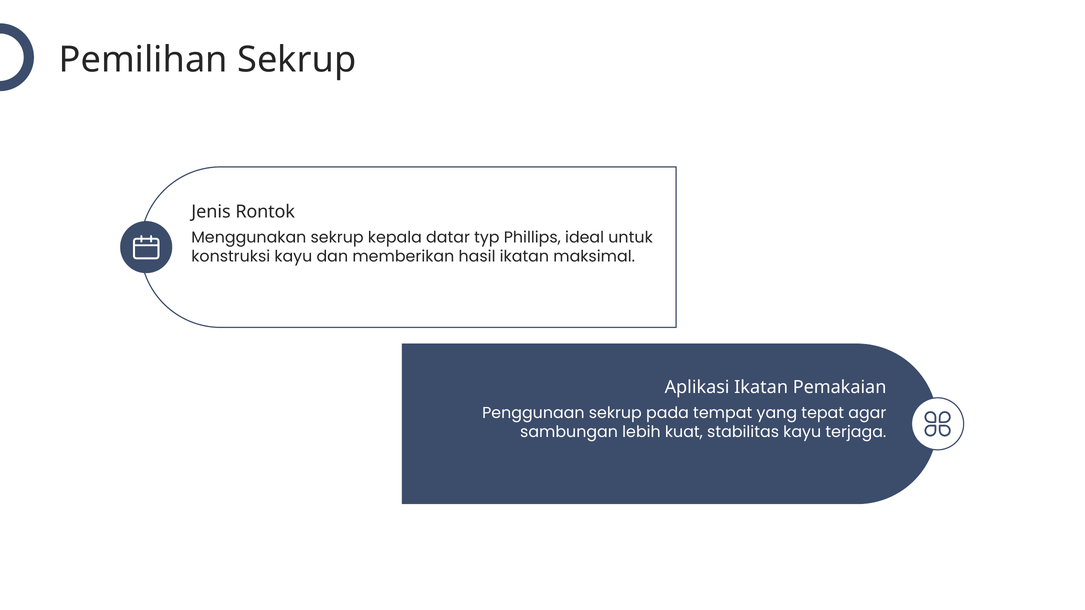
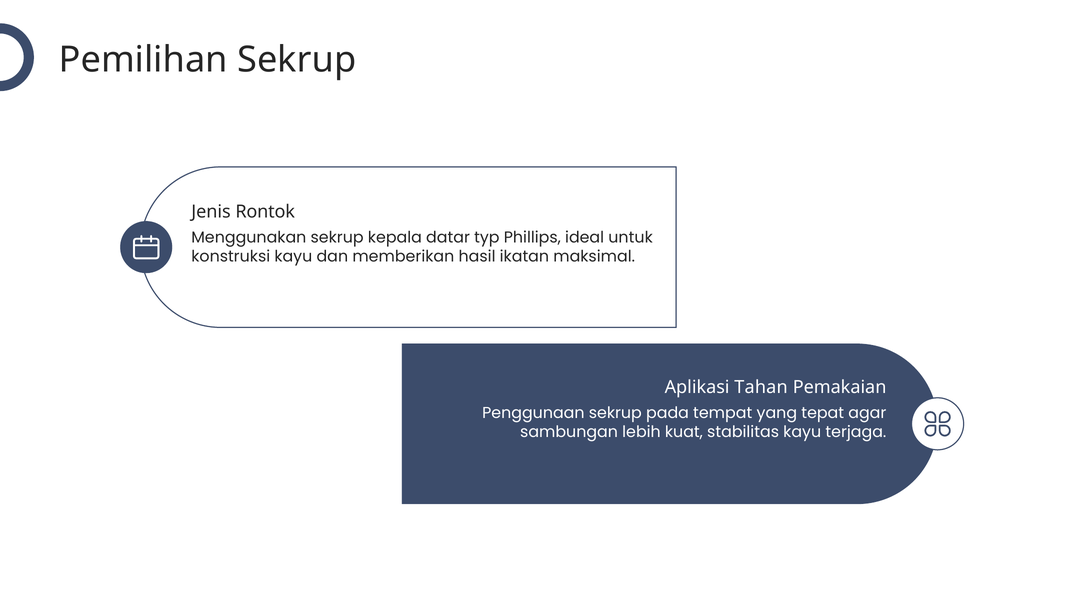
Aplikasi Ikatan: Ikatan -> Tahan
